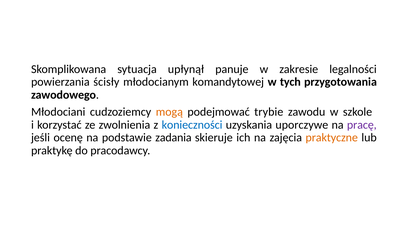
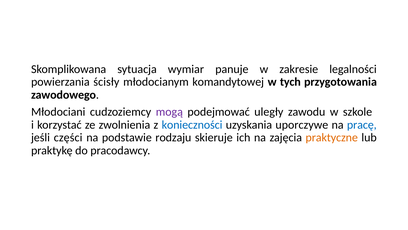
upłynął: upłynął -> wymiar
mogą colour: orange -> purple
trybie: trybie -> uległy
pracę colour: purple -> blue
ocenę: ocenę -> części
zadania: zadania -> rodzaju
